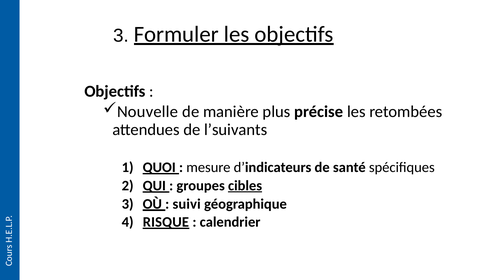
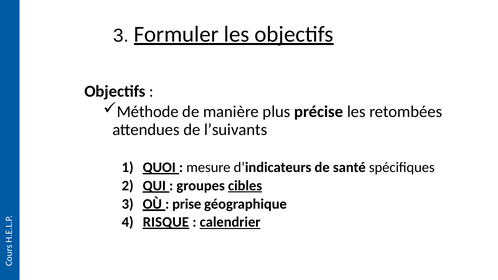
Nouvelle: Nouvelle -> Méthode
suivi: suivi -> prise
calendrier underline: none -> present
